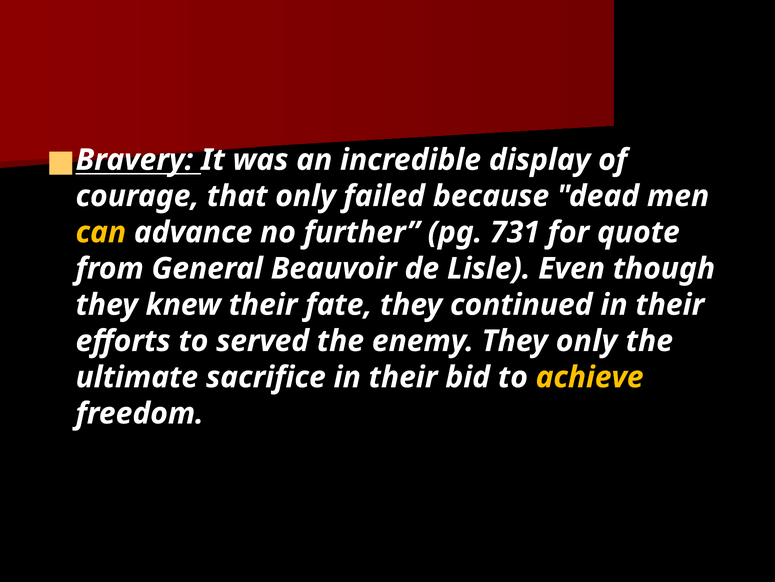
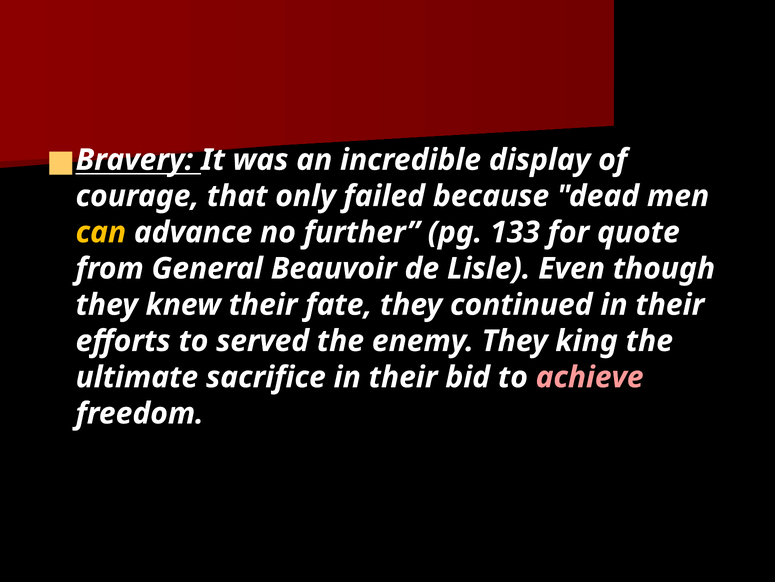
731: 731 -> 133
They only: only -> king
achieve colour: yellow -> pink
